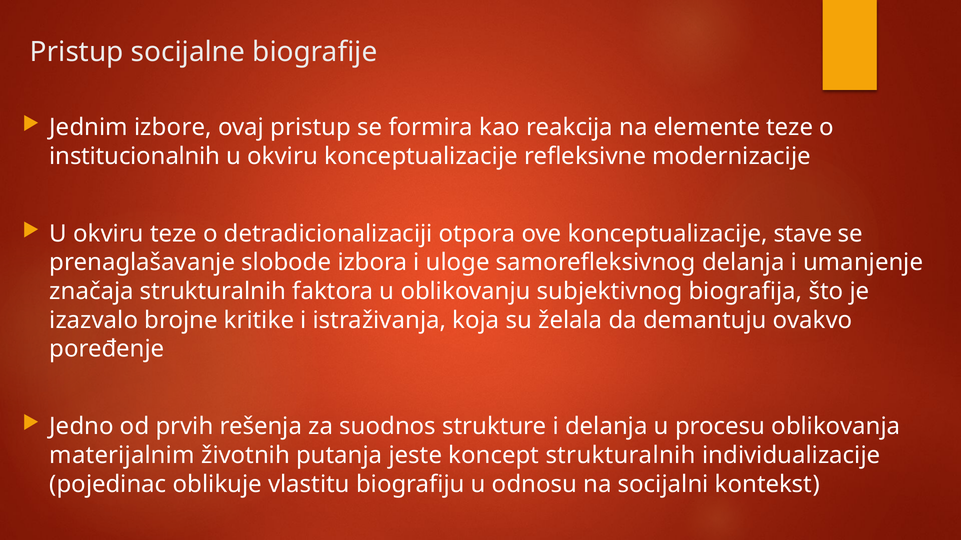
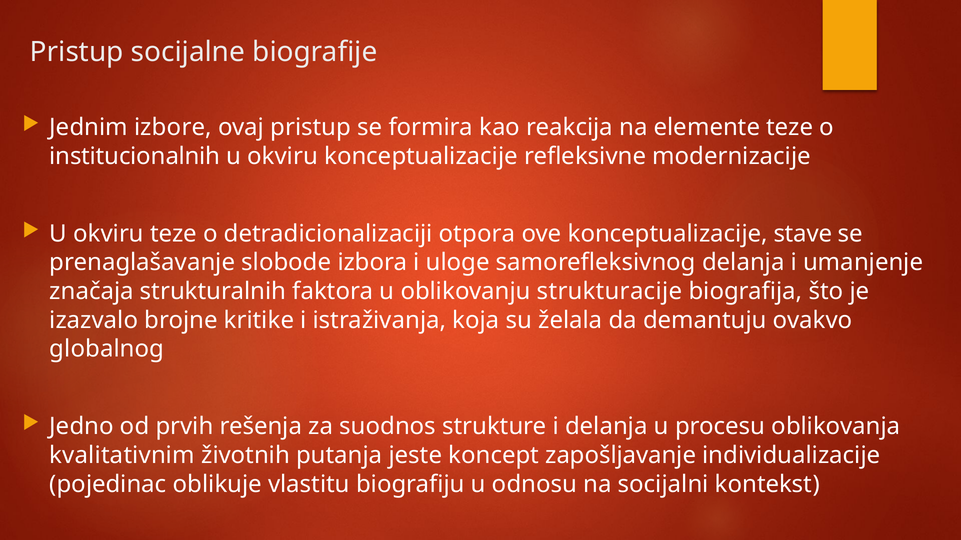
subjektivnog: subjektivnog -> strukturacije
poređenje: poređenje -> globalnog
materijalnim: materijalnim -> kvalitativnim
koncept strukturalnih: strukturalnih -> zapošljavanje
